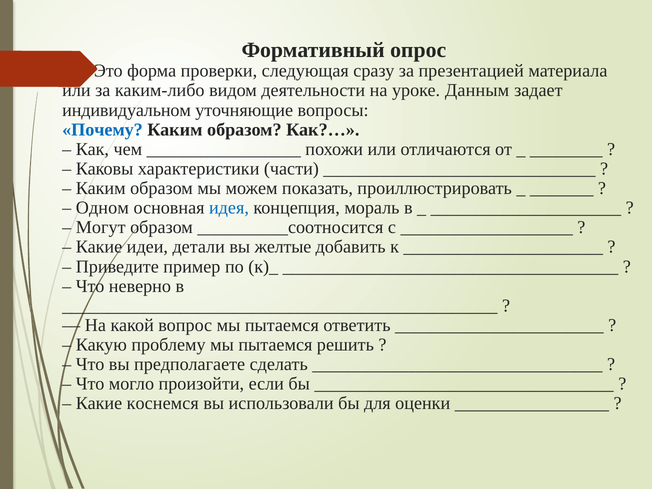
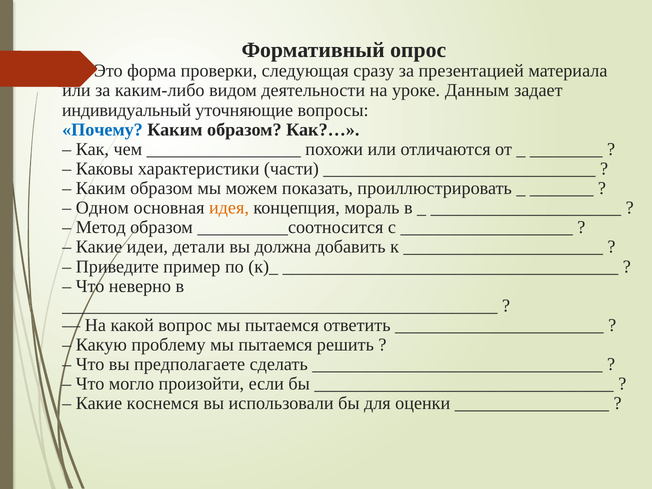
индивидуальном: индивидуальном -> индивидуальный
идея colour: blue -> orange
Могут: Могут -> Метод
желтые: желтые -> должна
